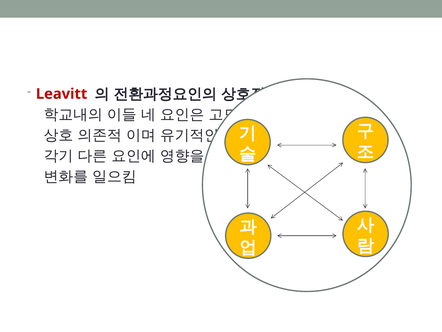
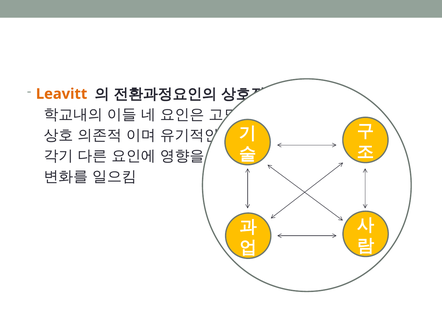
Leavitt colour: red -> orange
